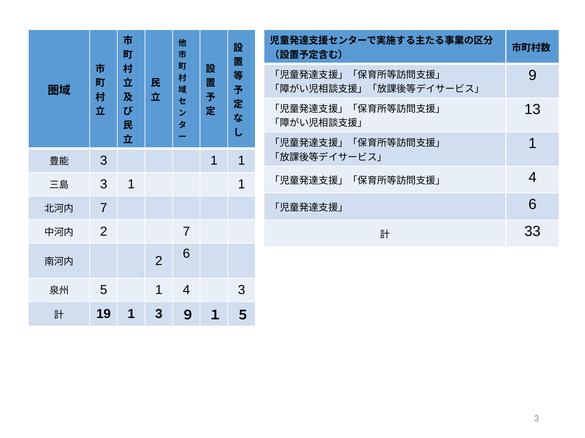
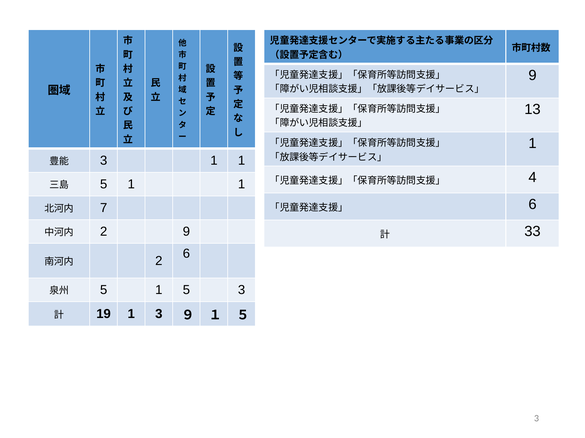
3 at (104, 185): 3 -> 5
2 7: 7 -> 9
1 4: 4 -> 5
